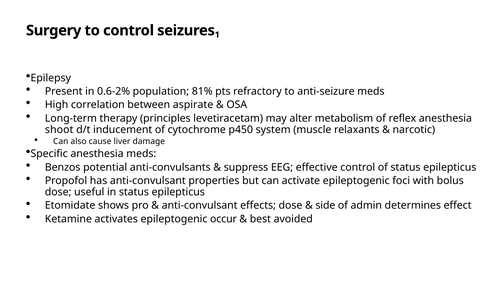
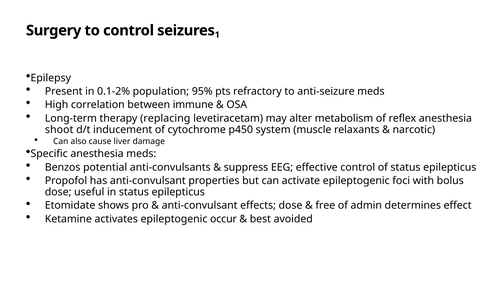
0.6-2%: 0.6-2% -> 0.1-2%
81%: 81% -> 95%
aspirate: aspirate -> immune
principles: principles -> replacing
side: side -> free
